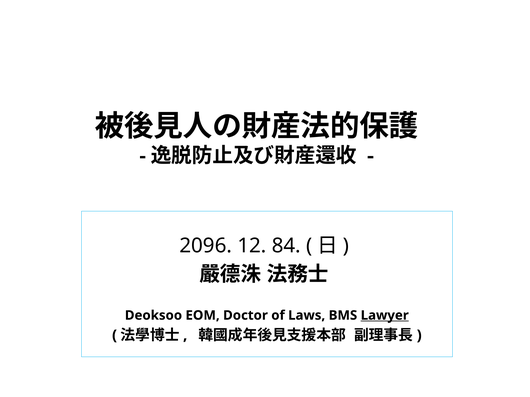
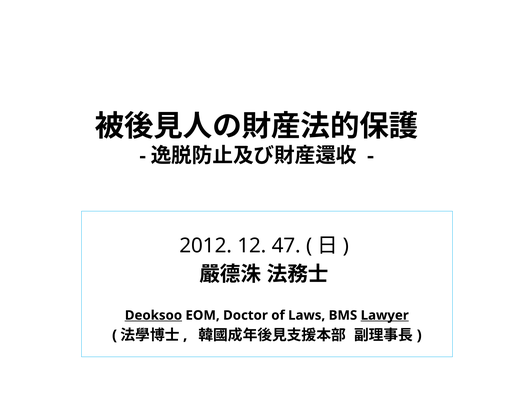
2096: 2096 -> 2012
84: 84 -> 47
Deoksoo underline: none -> present
